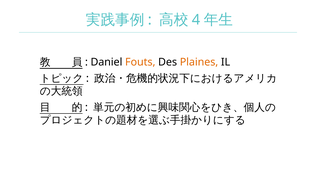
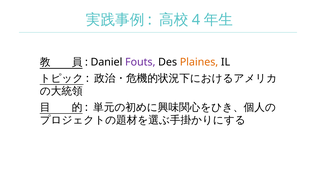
Fouts colour: orange -> purple
